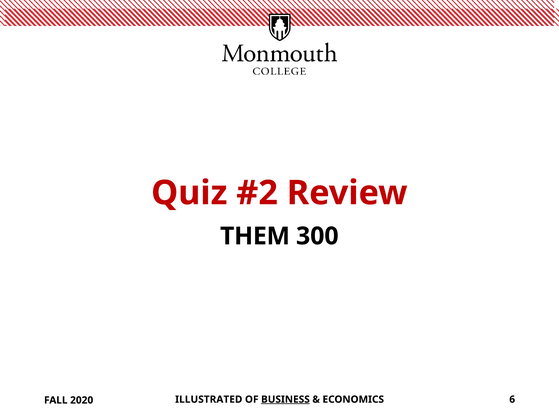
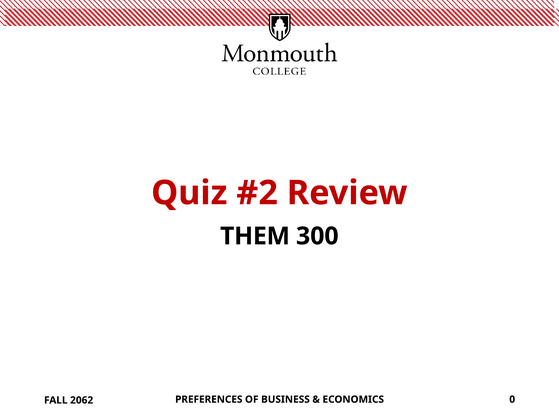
ILLUSTRATED: ILLUSTRATED -> PREFERENCES
BUSINESS underline: present -> none
6: 6 -> 0
2020: 2020 -> 2062
